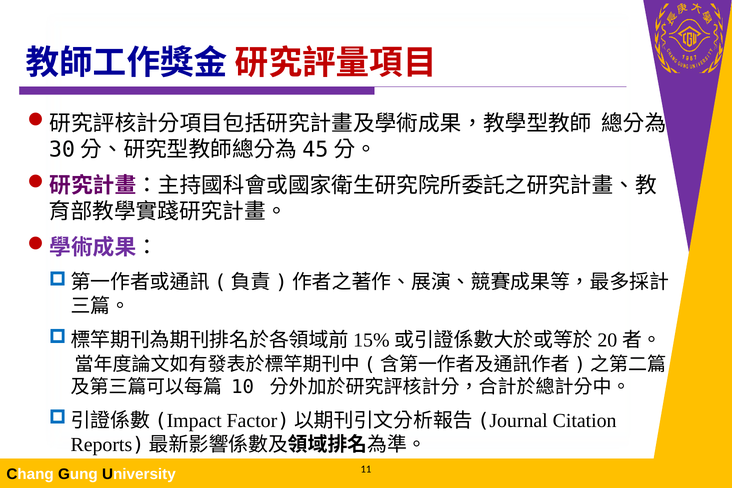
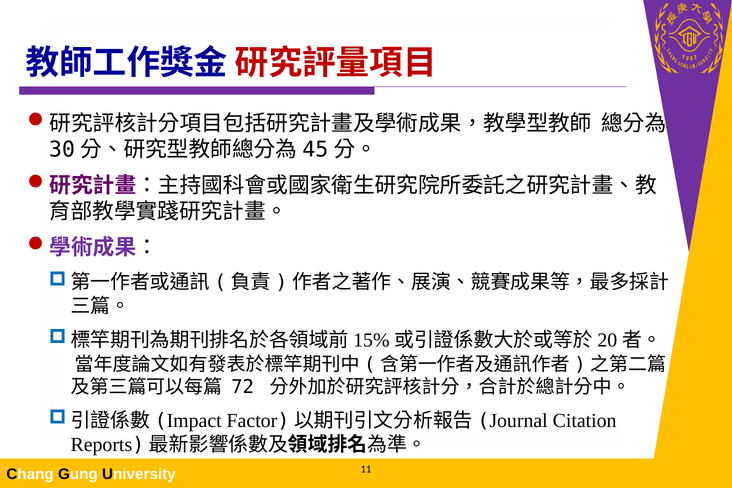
10: 10 -> 72
